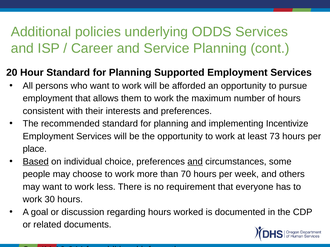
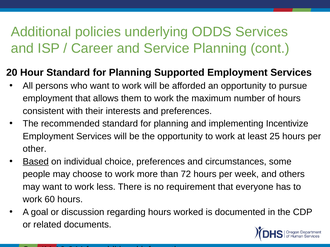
73: 73 -> 25
place: place -> other
and at (195, 162) underline: present -> none
70: 70 -> 72
30: 30 -> 60
